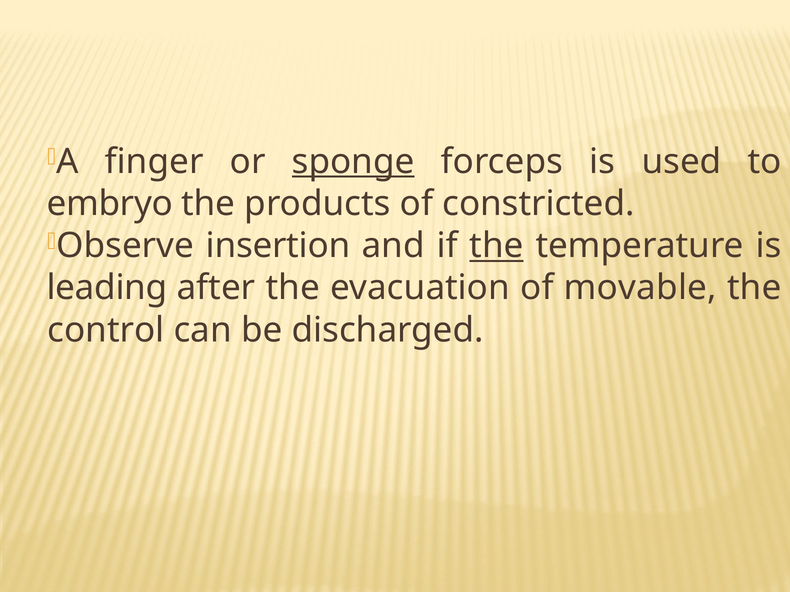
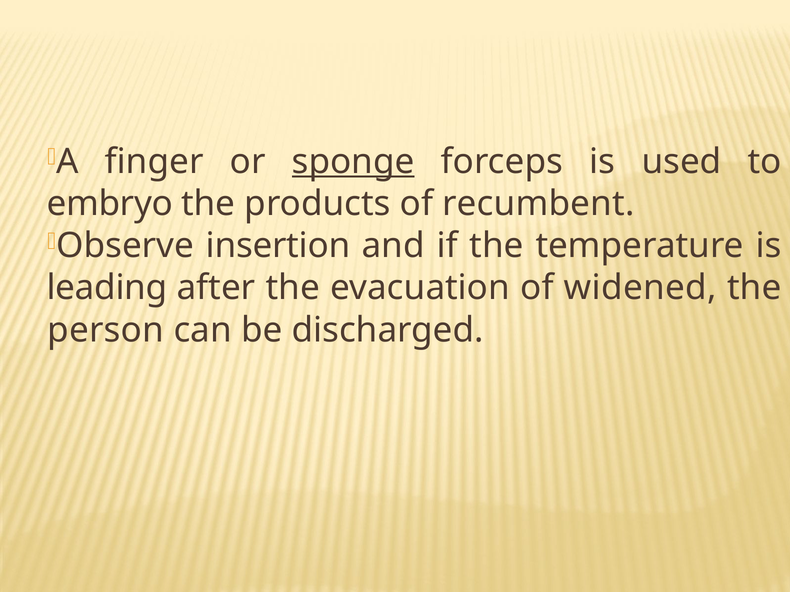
constricted: constricted -> recumbent
the at (497, 246) underline: present -> none
movable: movable -> widened
control: control -> person
